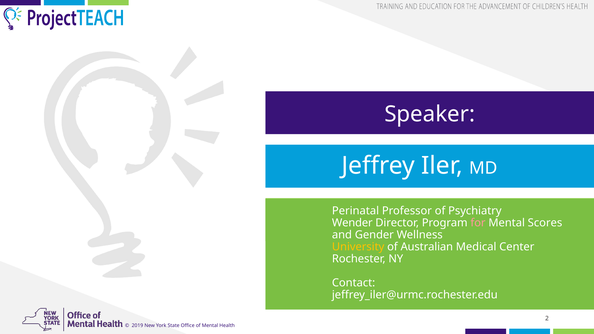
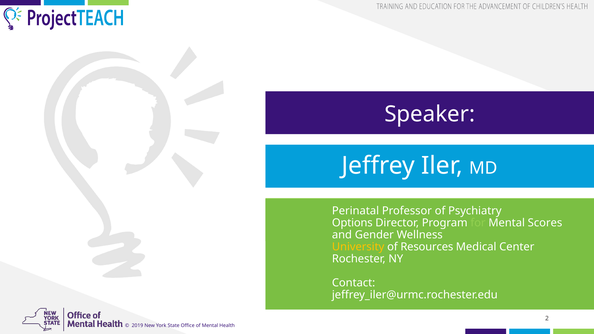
Wender: Wender -> Options
for colour: pink -> light green
Australian: Australian -> Resources
